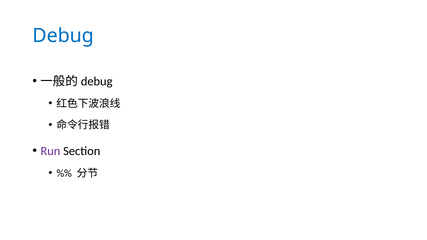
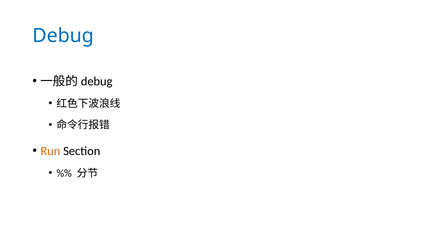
Run colour: purple -> orange
